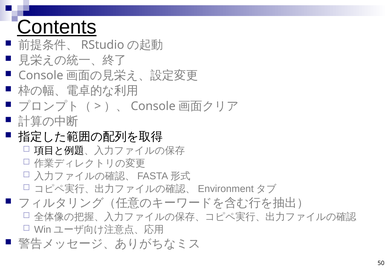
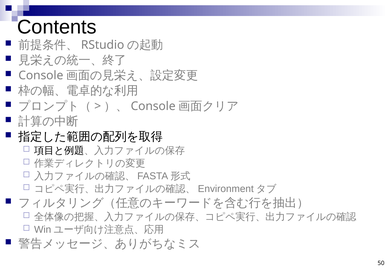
Contents underline: present -> none
